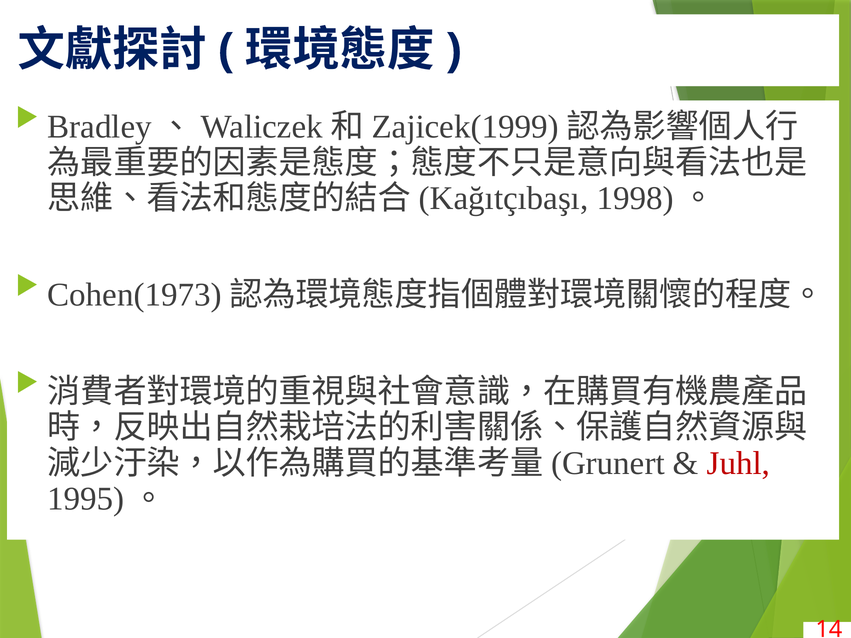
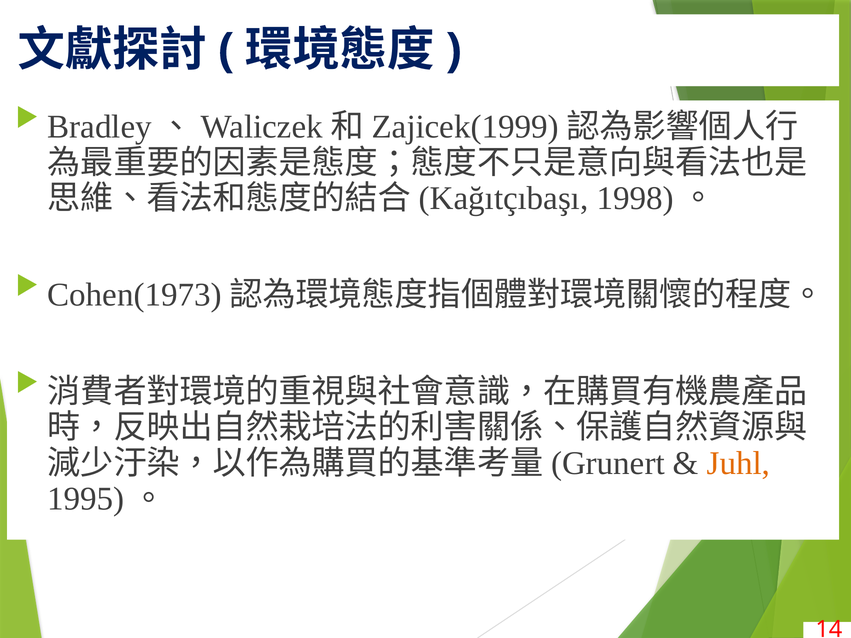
Juhl colour: red -> orange
